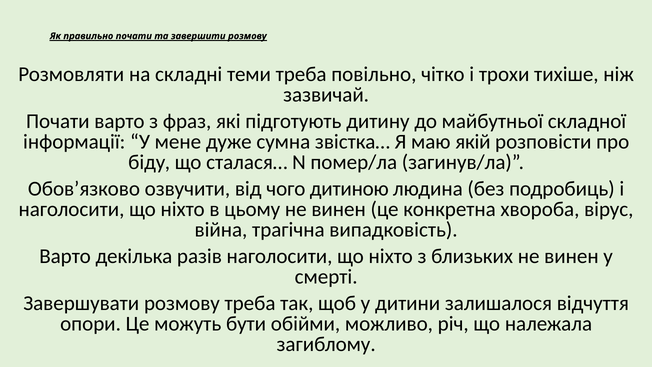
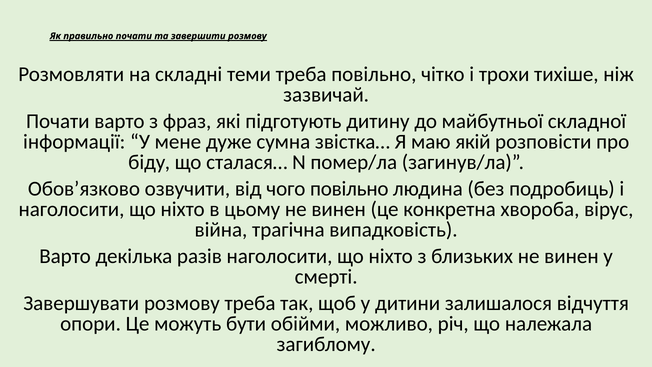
чого дитиною: дитиною -> повільно
